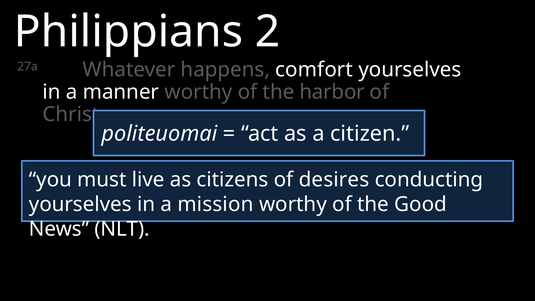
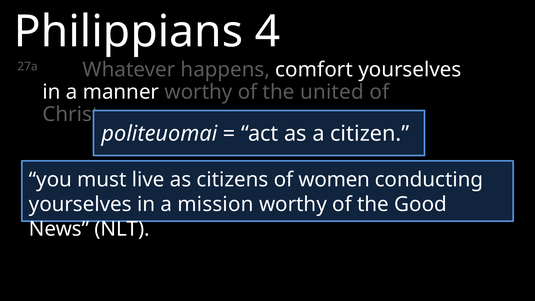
2: 2 -> 4
harbor: harbor -> united
desires: desires -> women
